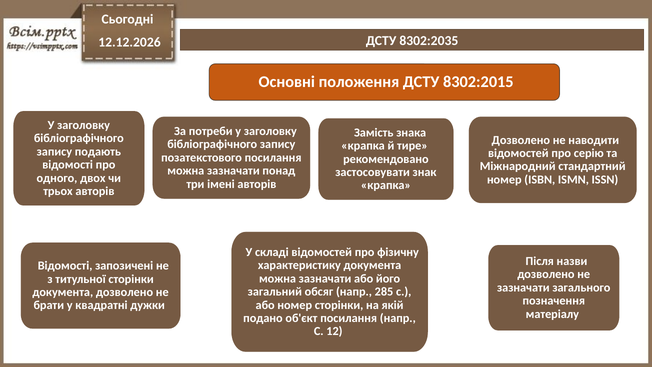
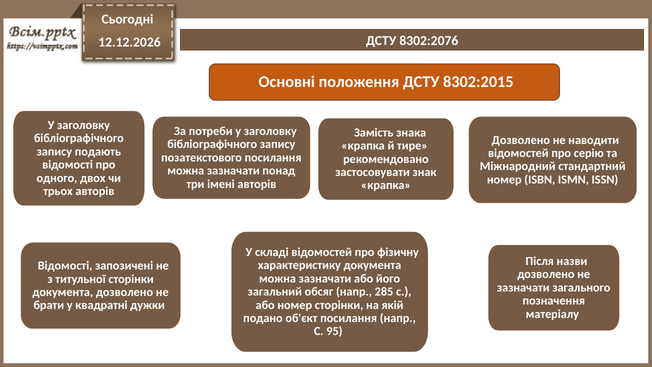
8302:2035: 8302:2035 -> 8302:2076
12: 12 -> 95
